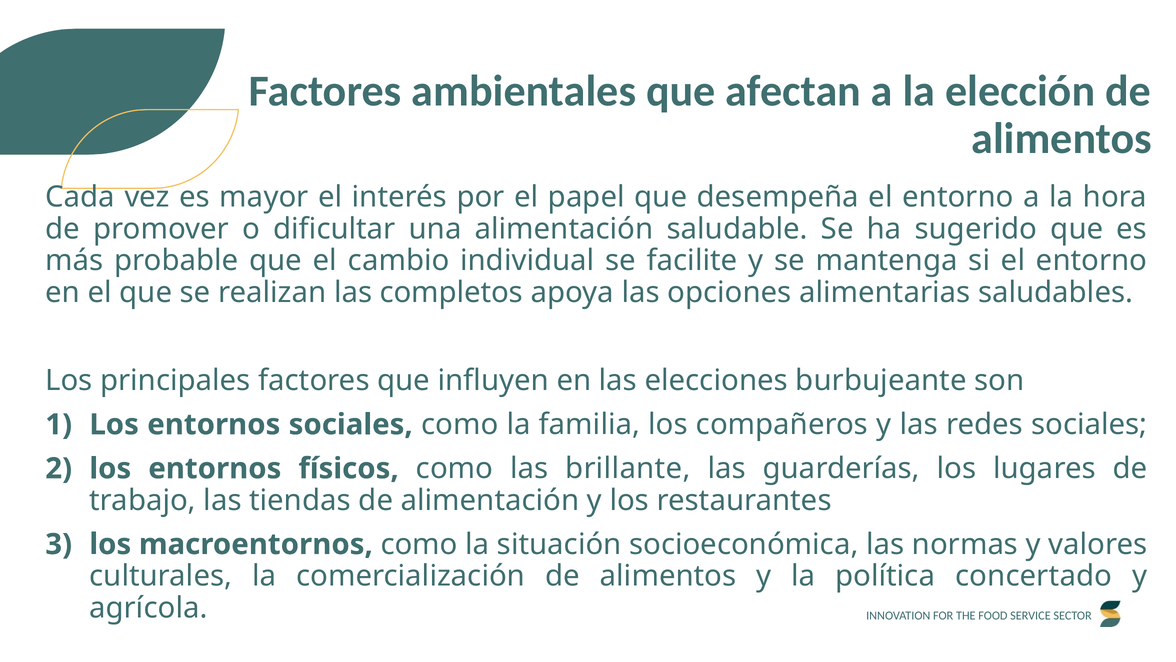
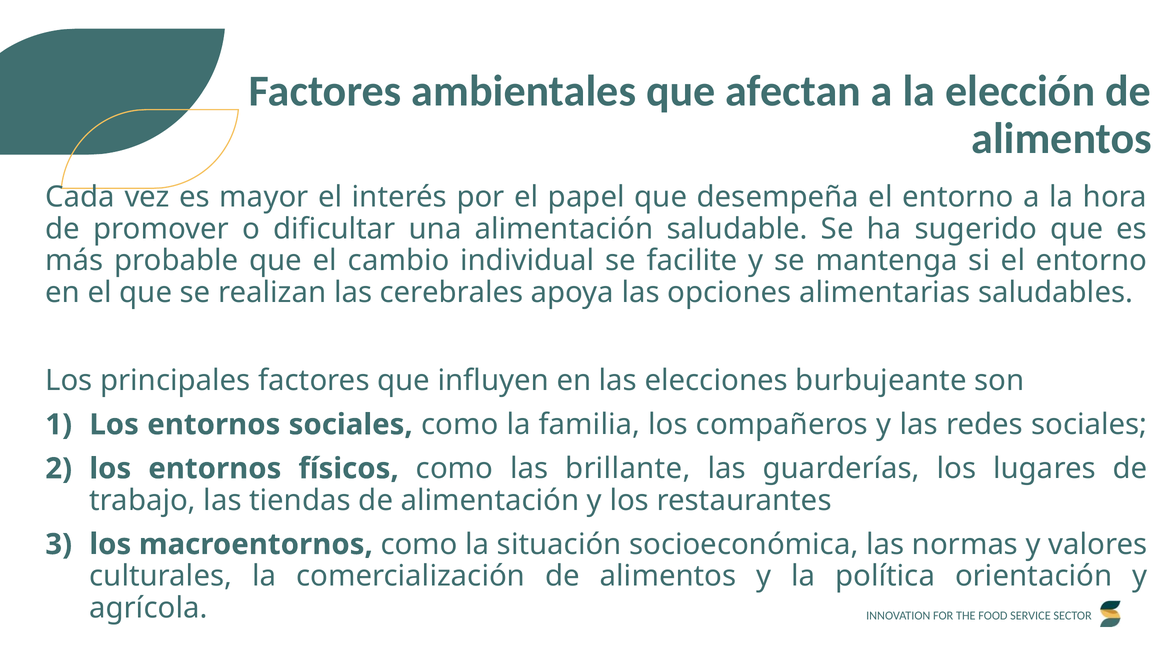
completos: completos -> cerebrales
concertado: concertado -> orientación
